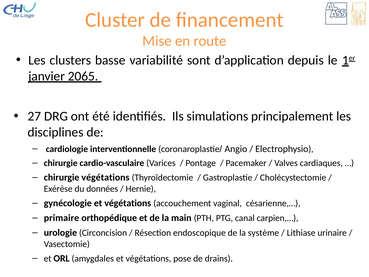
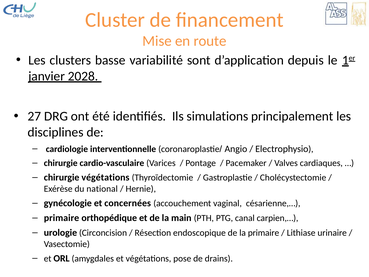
2065: 2065 -> 2028
données: données -> national
gynécologie et végétations: végétations -> concernées
la système: système -> primaire
